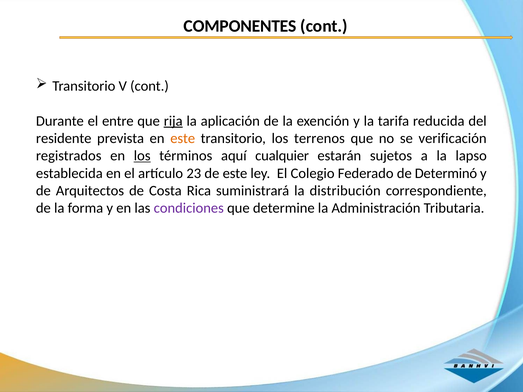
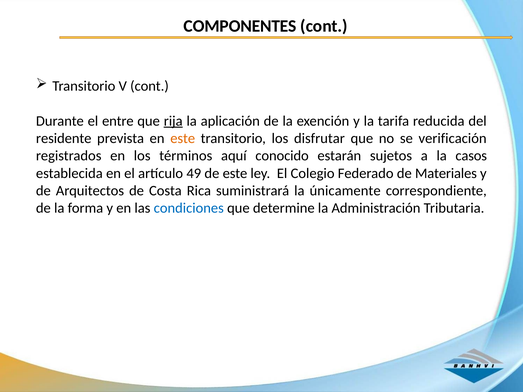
terrenos: terrenos -> disfrutar
los at (142, 156) underline: present -> none
cualquier: cualquier -> conocido
lapso: lapso -> casos
23: 23 -> 49
Determinó: Determinó -> Materiales
distribución: distribución -> únicamente
condiciones colour: purple -> blue
